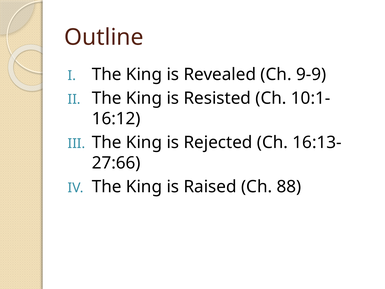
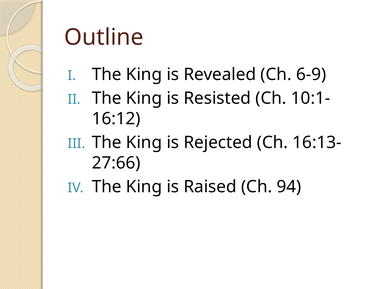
9-9: 9-9 -> 6-9
88: 88 -> 94
